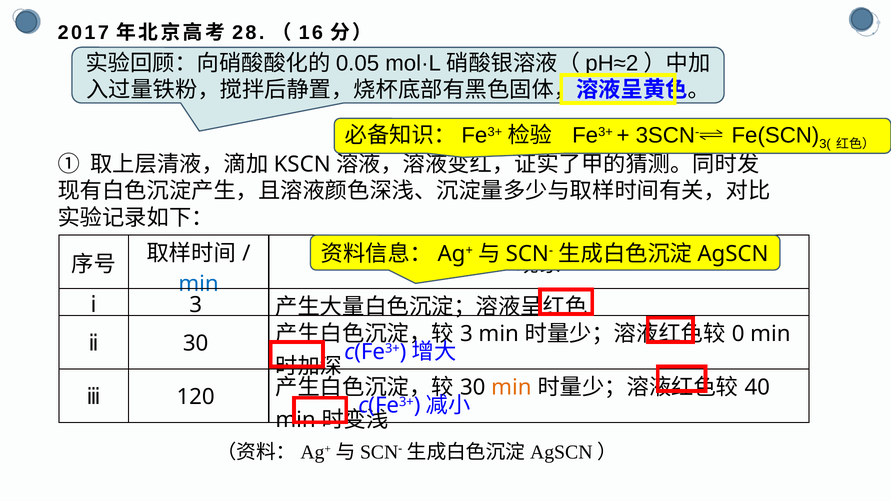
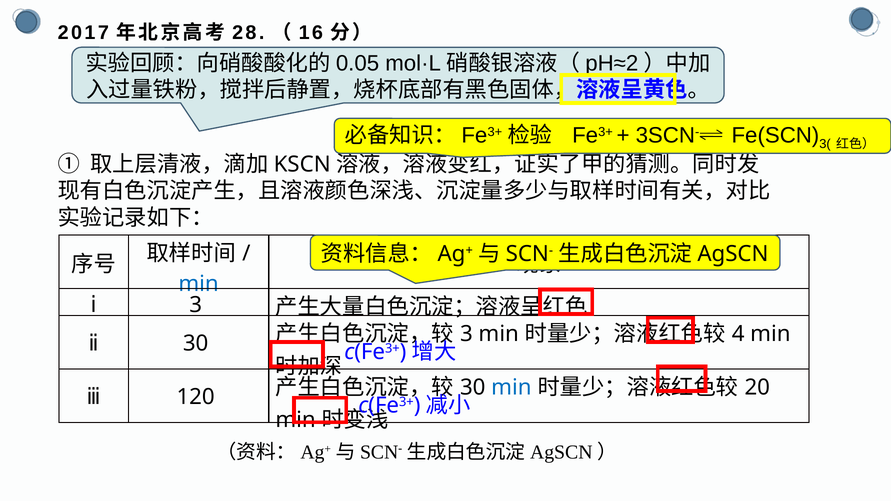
0: 0 -> 4
min at (511, 387) colour: orange -> blue
40: 40 -> 20
